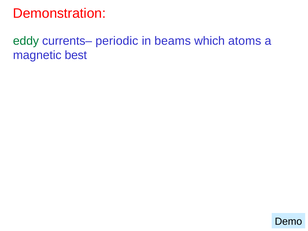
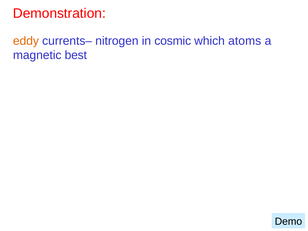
eddy colour: green -> orange
periodic: periodic -> nitrogen
beams: beams -> cosmic
